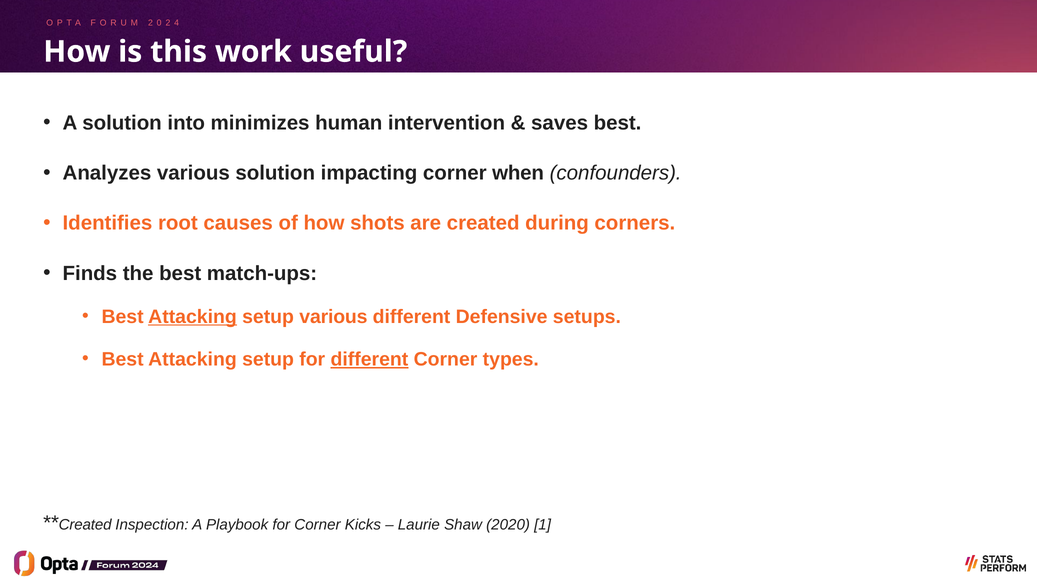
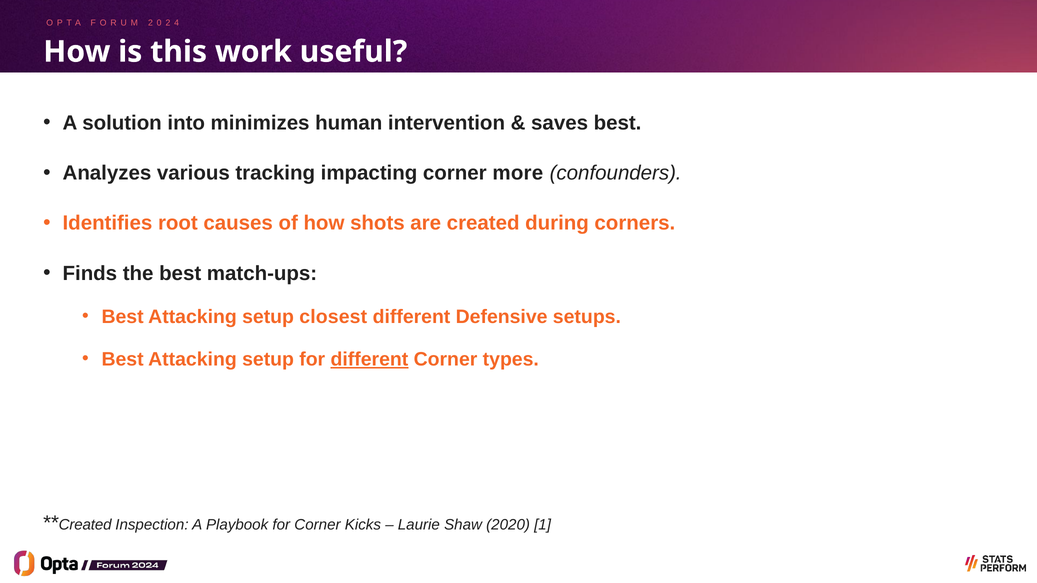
various solution: solution -> tracking
when: when -> more
Attacking at (193, 317) underline: present -> none
setup various: various -> closest
